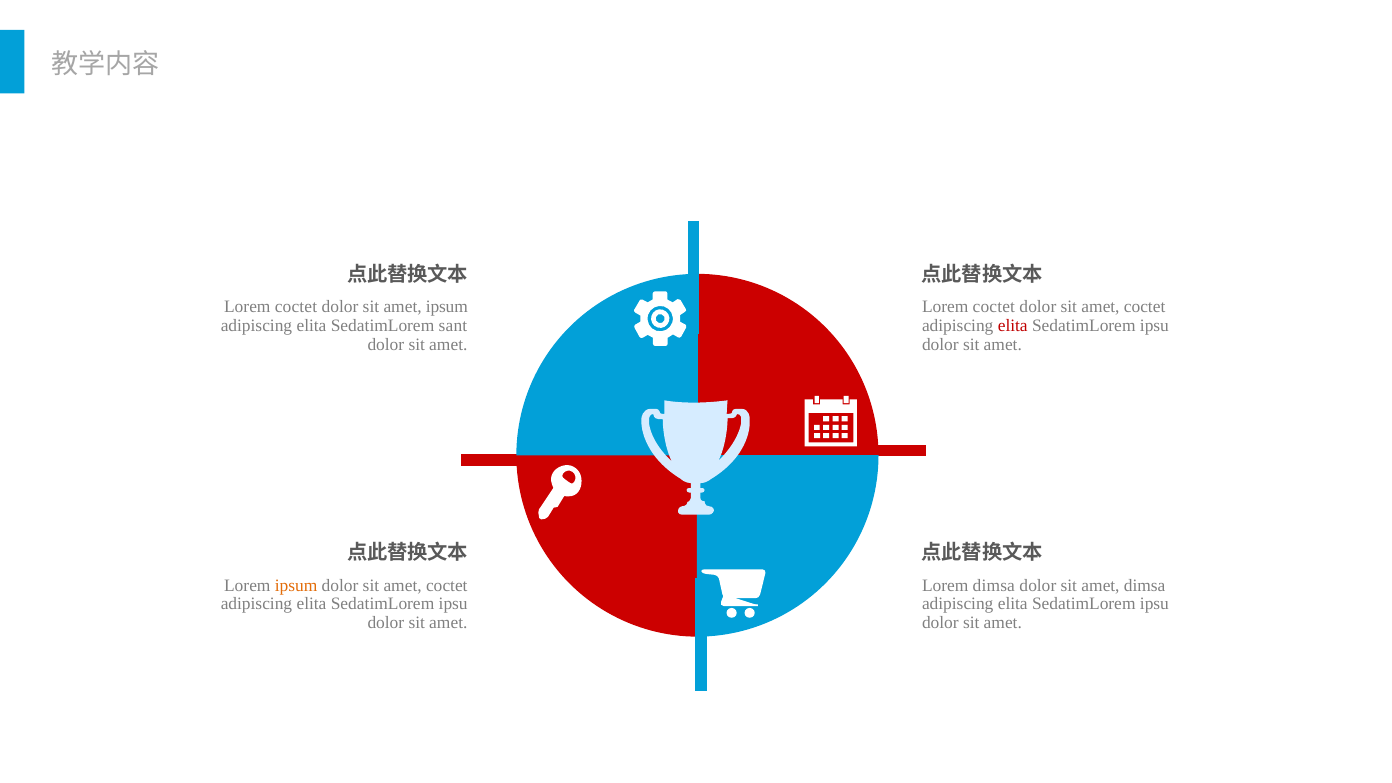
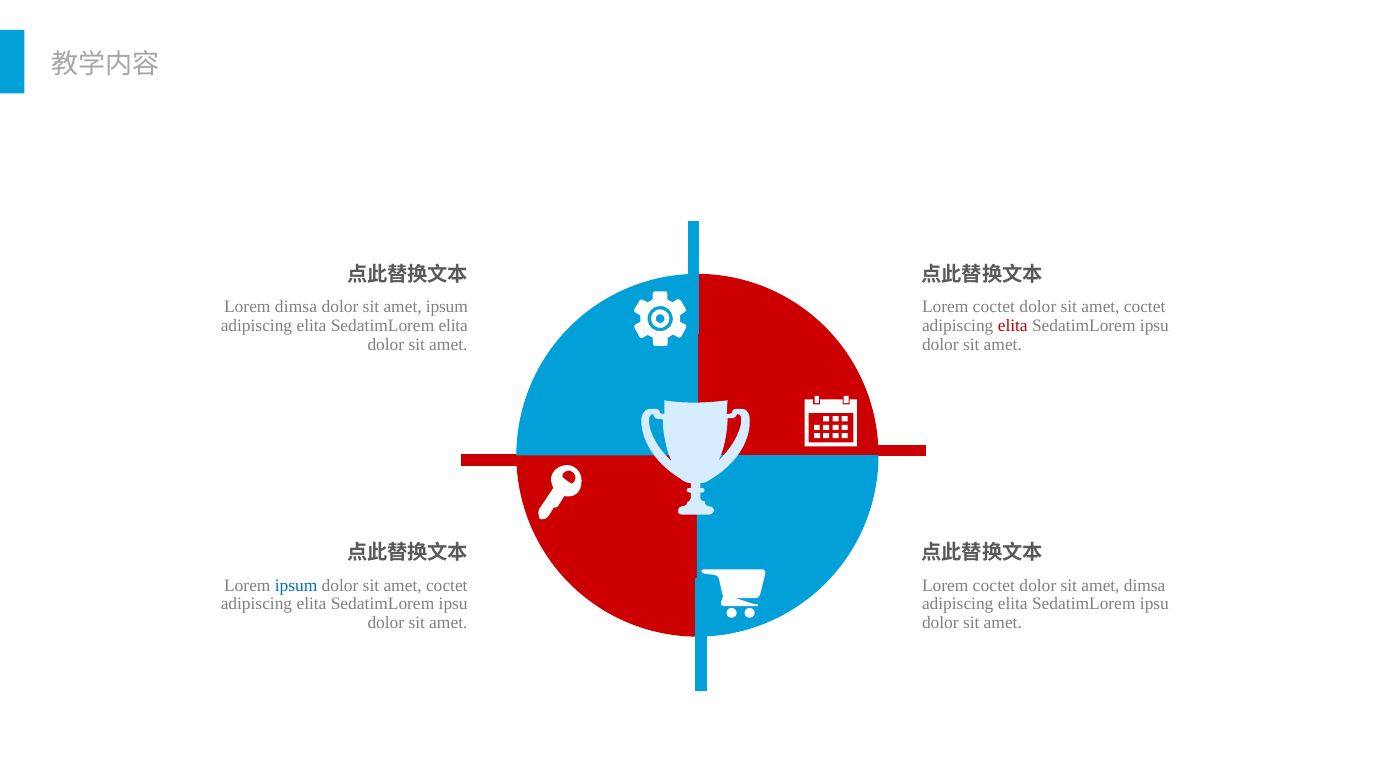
coctet at (296, 307): coctet -> dimsa
SedatimLorem sant: sant -> elita
ipsum at (296, 585) colour: orange -> blue
dimsa at (994, 585): dimsa -> coctet
